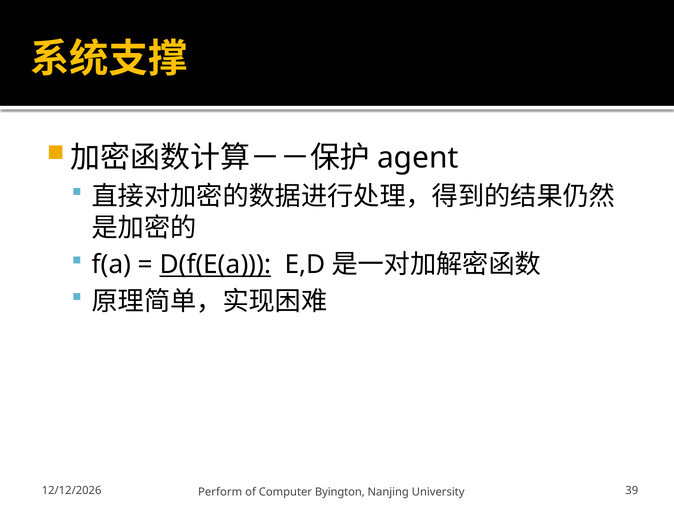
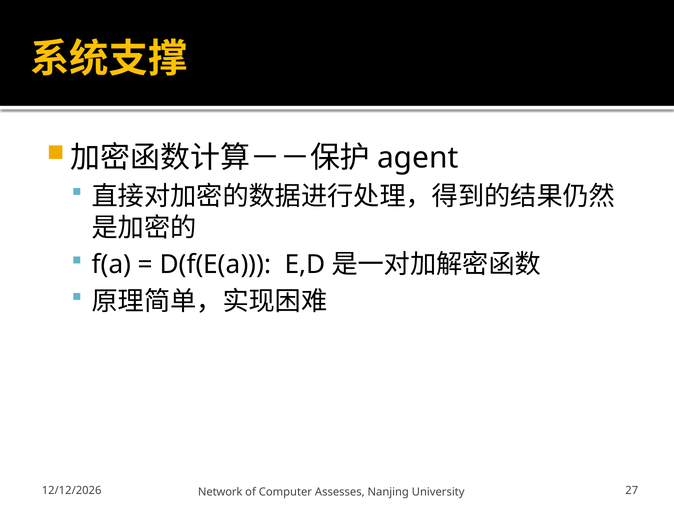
D(f(E(a underline: present -> none
Perform: Perform -> Network
Byington: Byington -> Assesses
39: 39 -> 27
